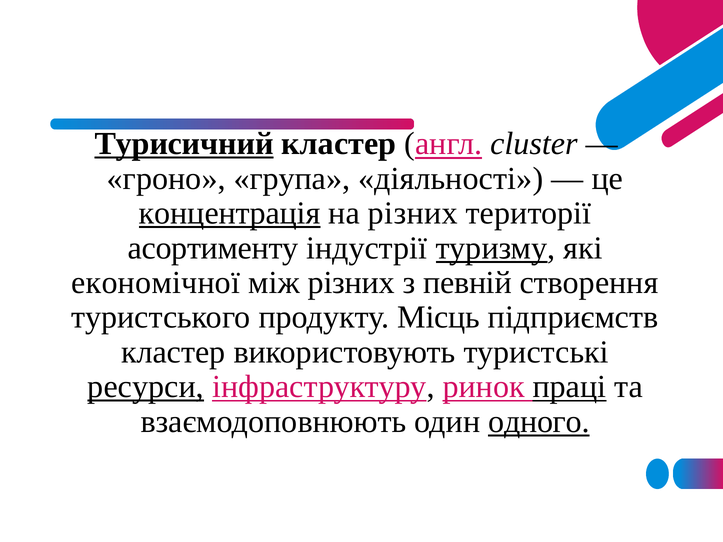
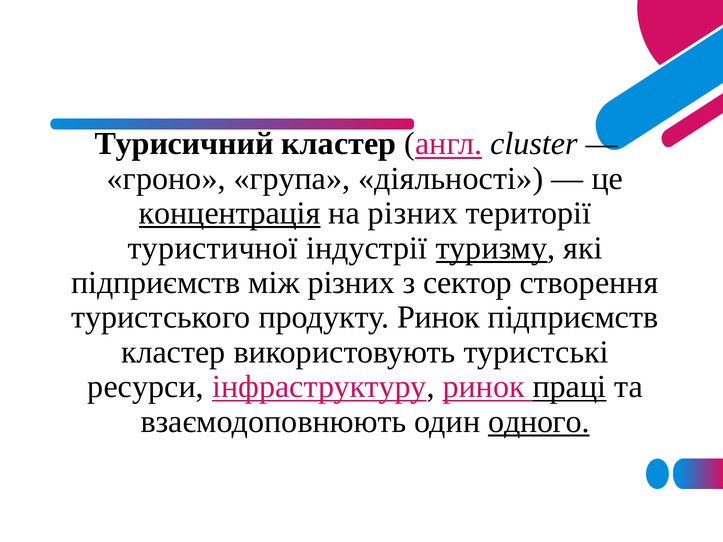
Турисичний underline: present -> none
асортименту: асортименту -> туристичної
економічної at (156, 283): економічної -> підприємств
певній: певній -> сектор
продукту Місць: Місць -> Ринок
ресурси underline: present -> none
